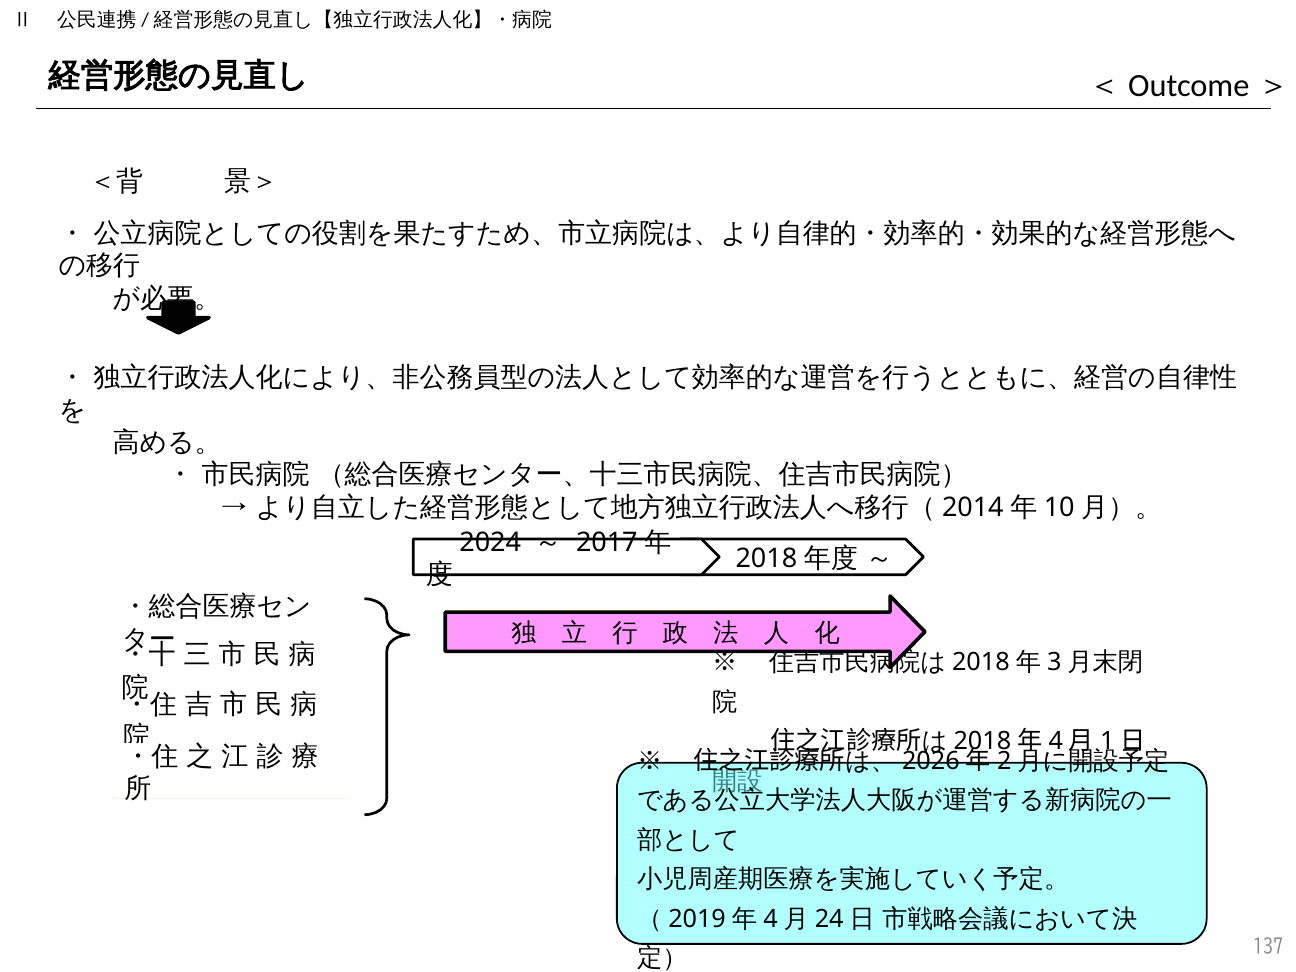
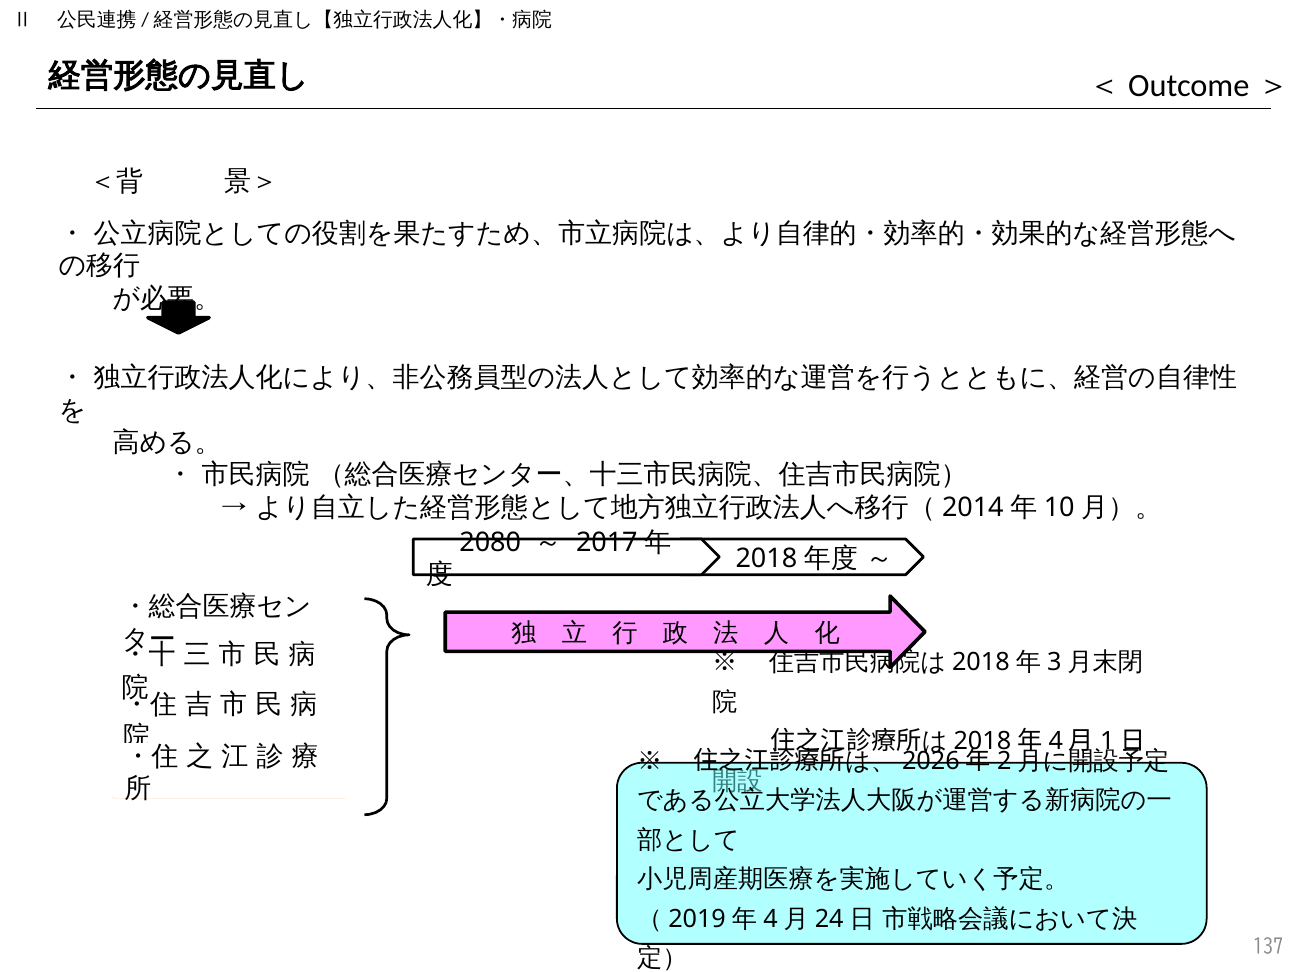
2024: 2024 -> 2080
